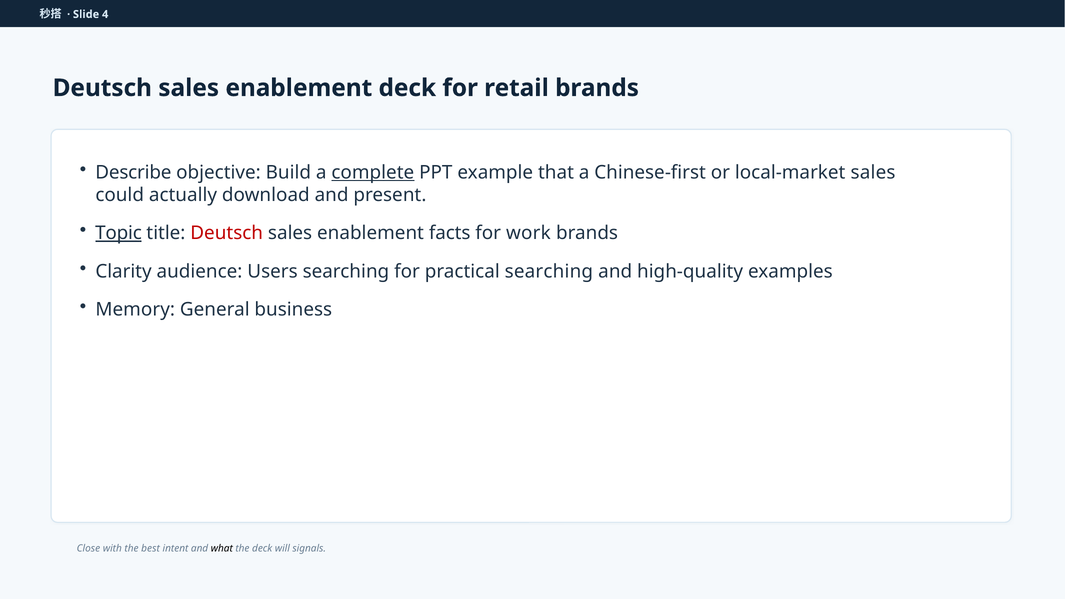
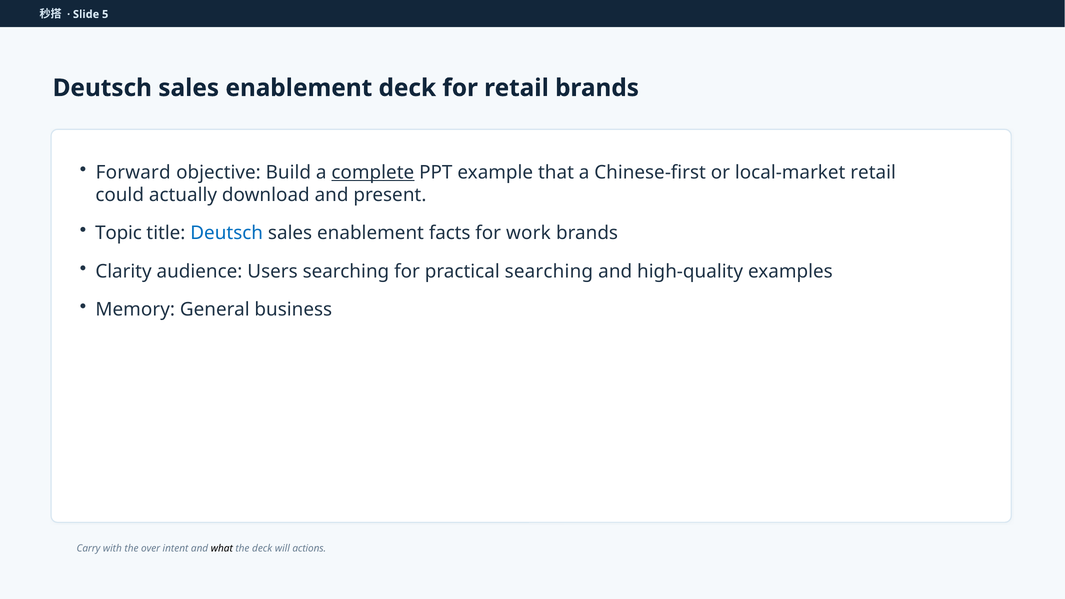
4: 4 -> 5
Describe: Describe -> Forward
local-market sales: sales -> retail
Topic underline: present -> none
Deutsch at (227, 233) colour: red -> blue
Close: Close -> Carry
best: best -> over
signals: signals -> actions
